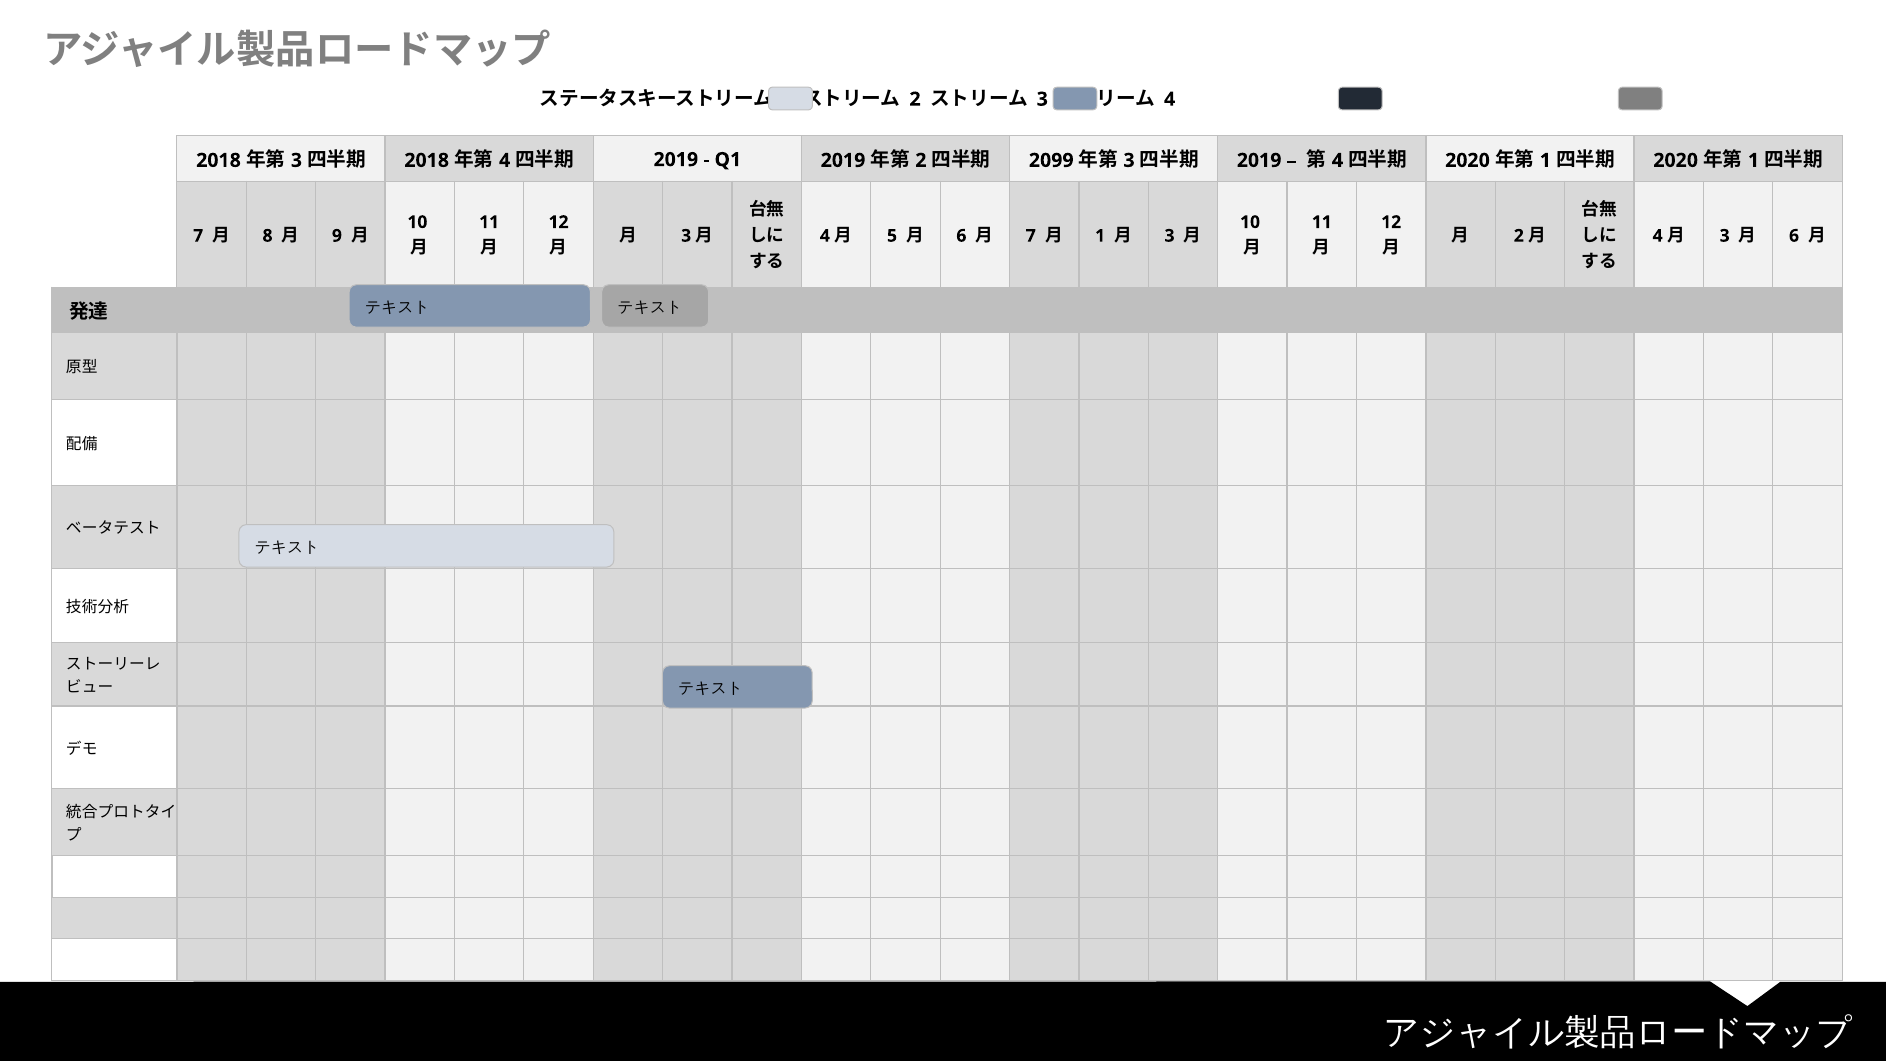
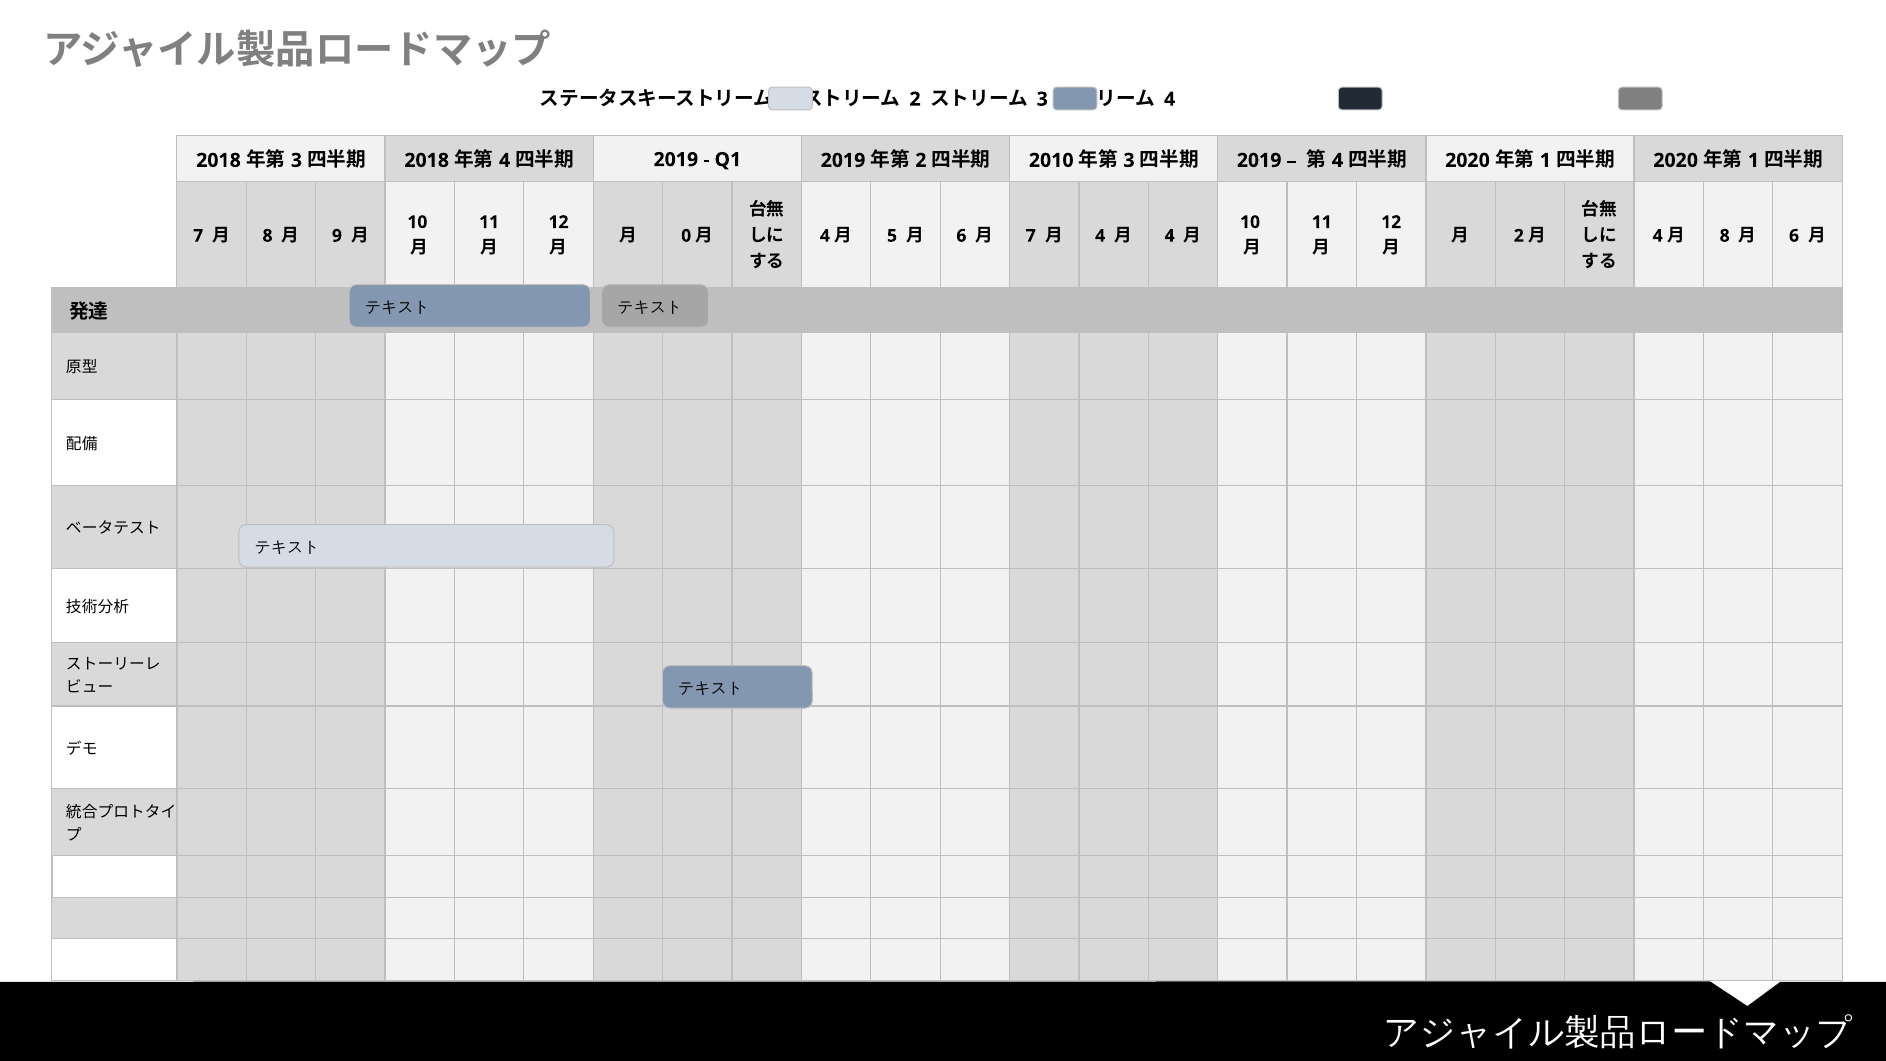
2099: 2099 -> 2010
3 at (686, 236): 3 -> 0
1 at (1100, 236): 1 -> 4
3 at (1170, 236): 3 -> 4
3 at (1725, 236): 3 -> 8
